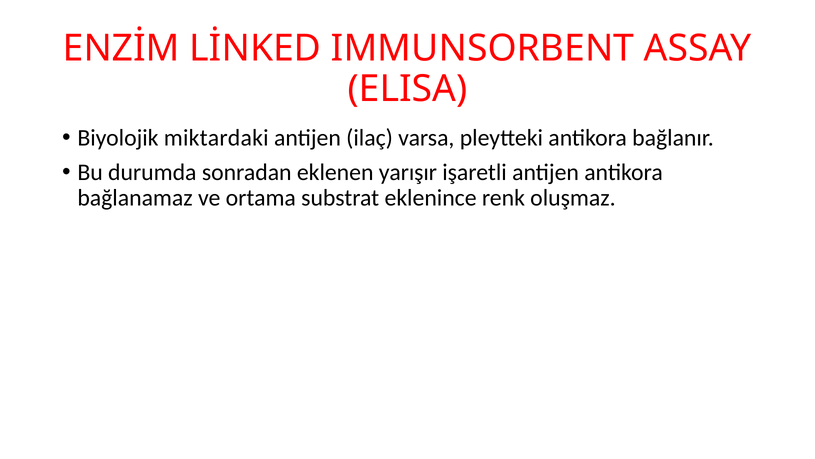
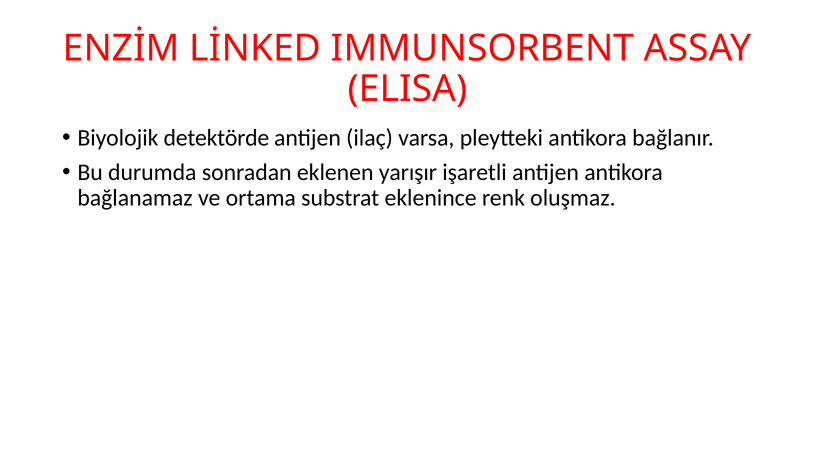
miktardaki: miktardaki -> detektörde
